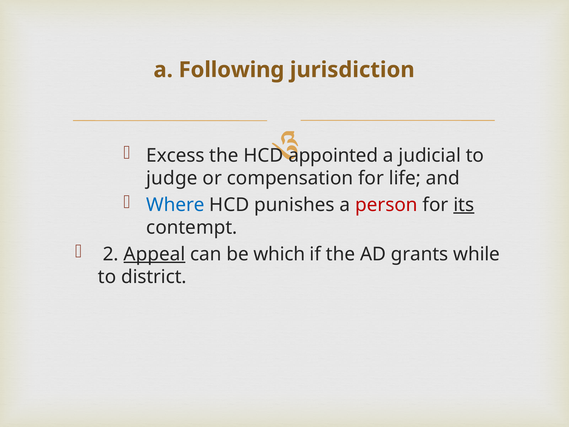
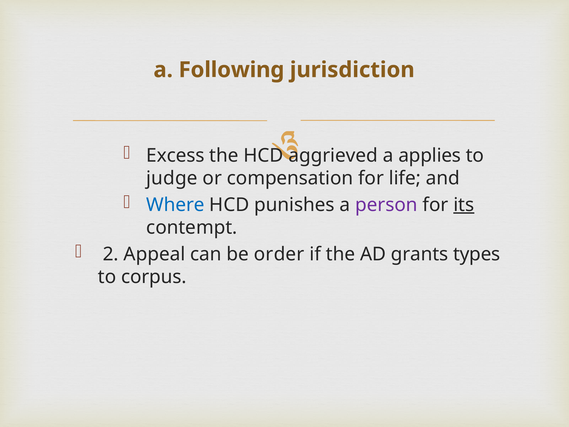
appointed: appointed -> aggrieved
judicial: judicial -> applies
person colour: red -> purple
Appeal underline: present -> none
which: which -> order
while: while -> types
district: district -> corpus
